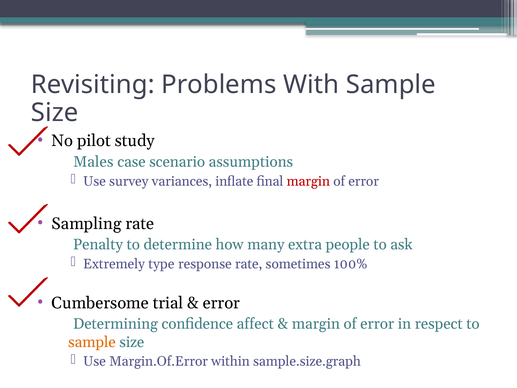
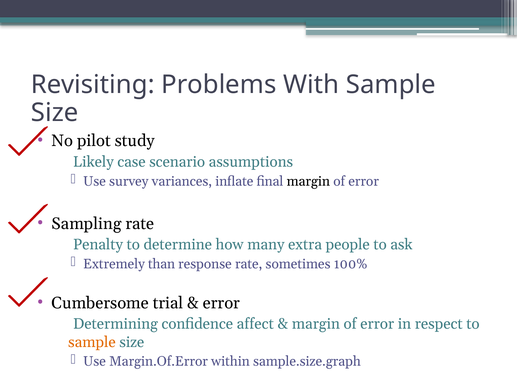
Males: Males -> Likely
margin at (308, 181) colour: red -> black
type: type -> than
